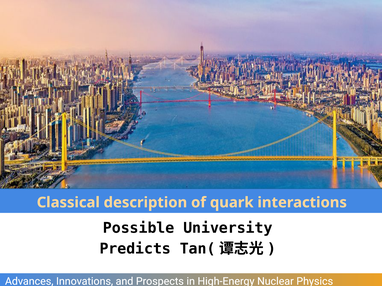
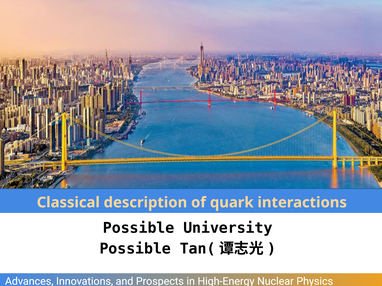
Predicts at (135, 249): Predicts -> Possible
